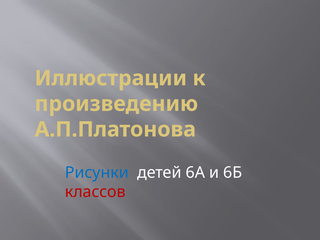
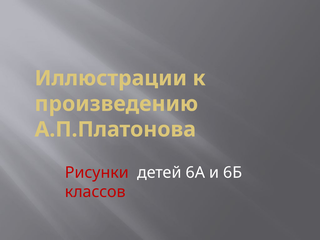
Рисунки colour: blue -> red
